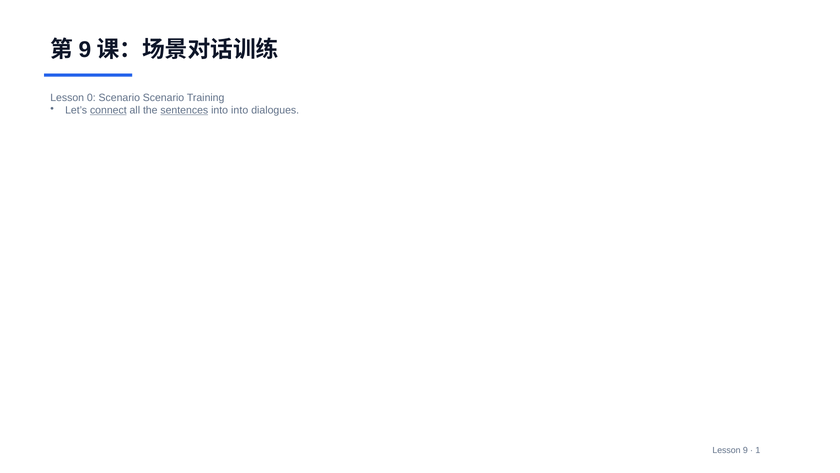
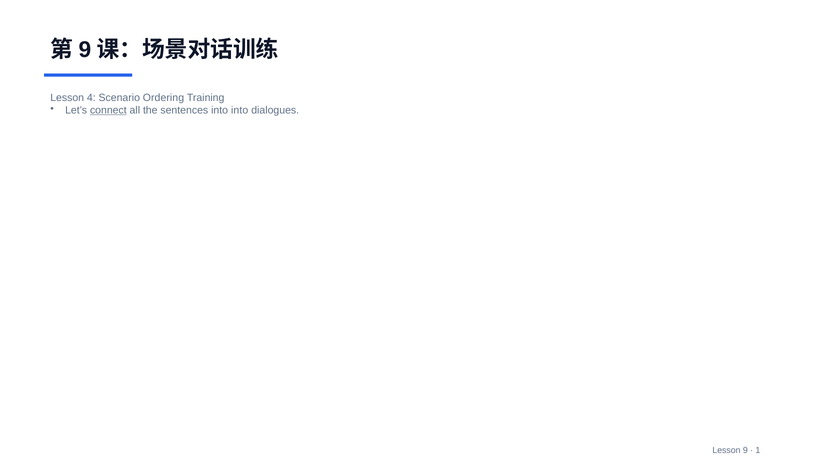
0: 0 -> 4
Scenario Scenario: Scenario -> Ordering
sentences underline: present -> none
